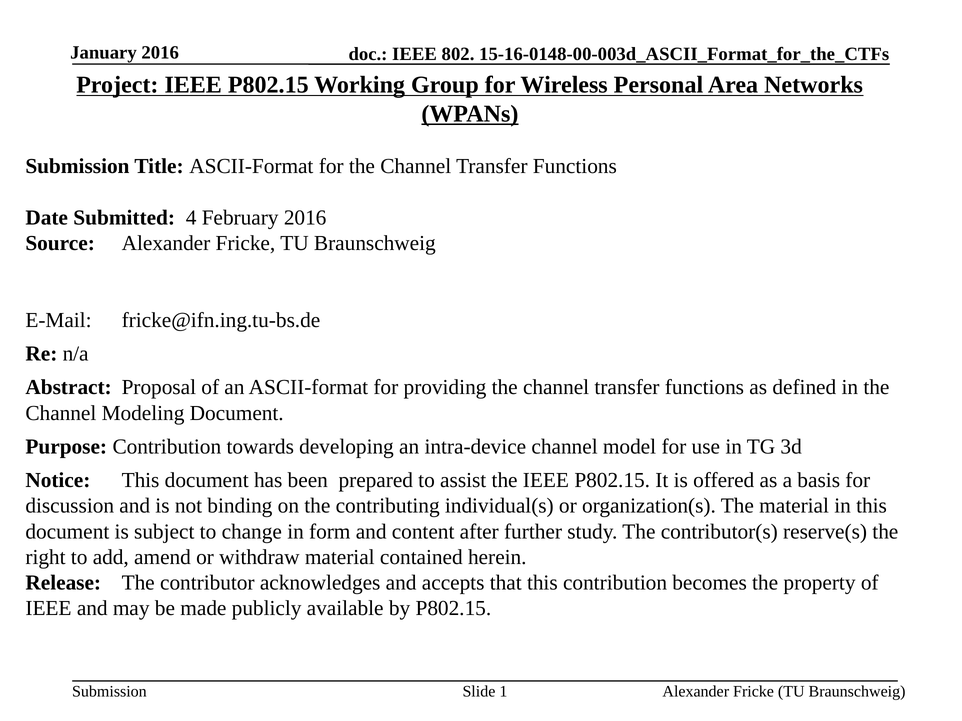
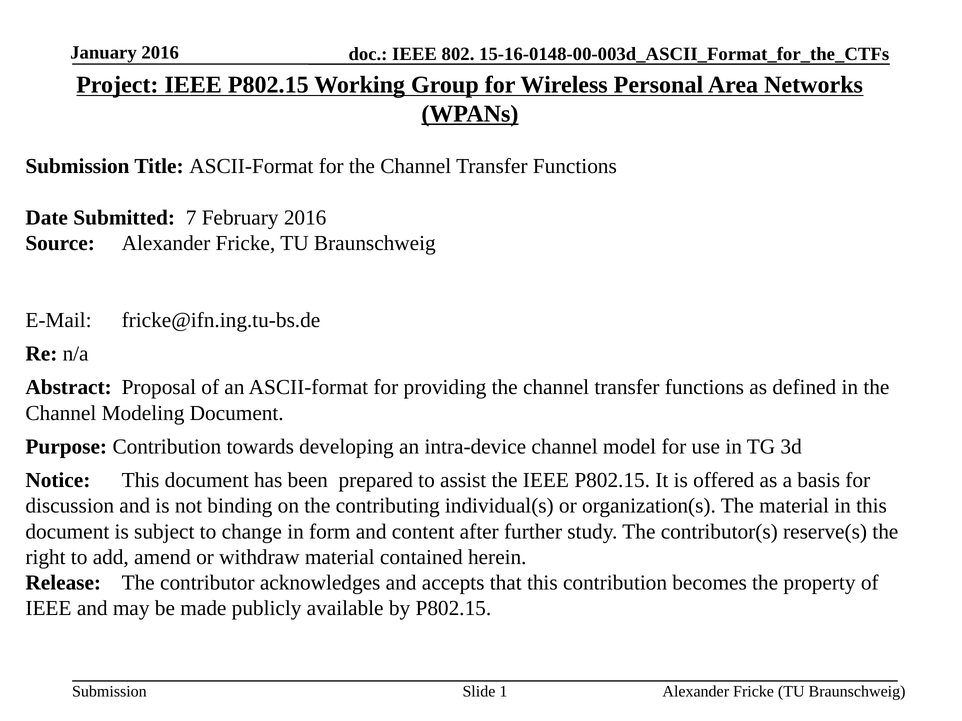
4: 4 -> 7
